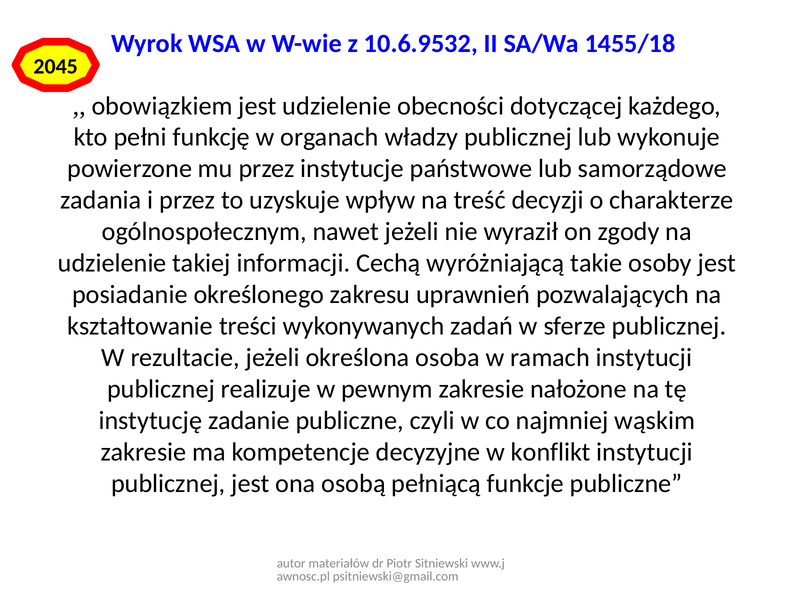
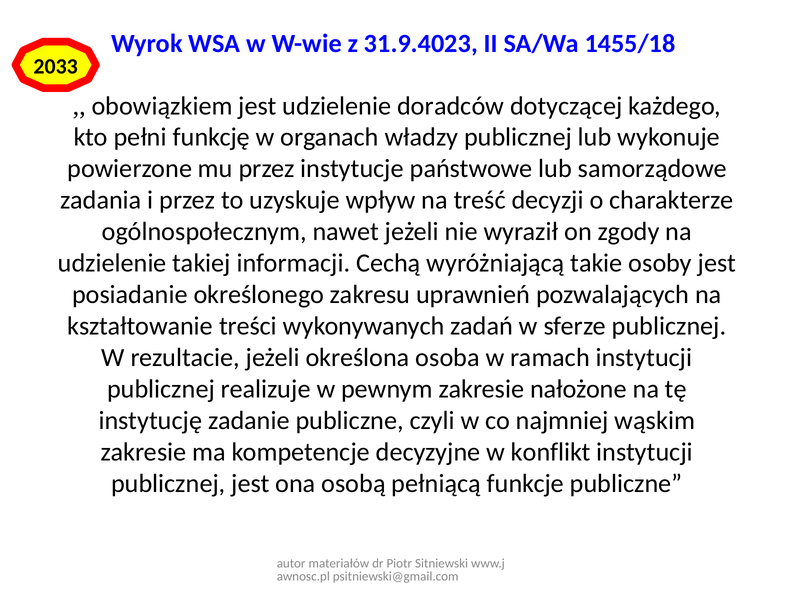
10.6.9532: 10.6.9532 -> 31.9.4023
2045: 2045 -> 2033
obecności: obecności -> doradców
